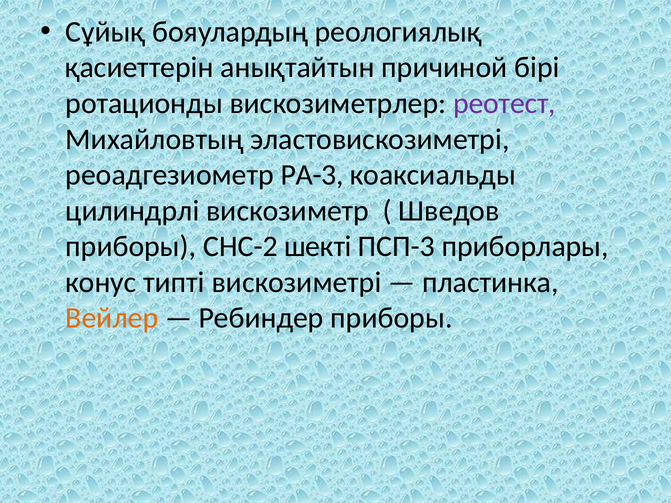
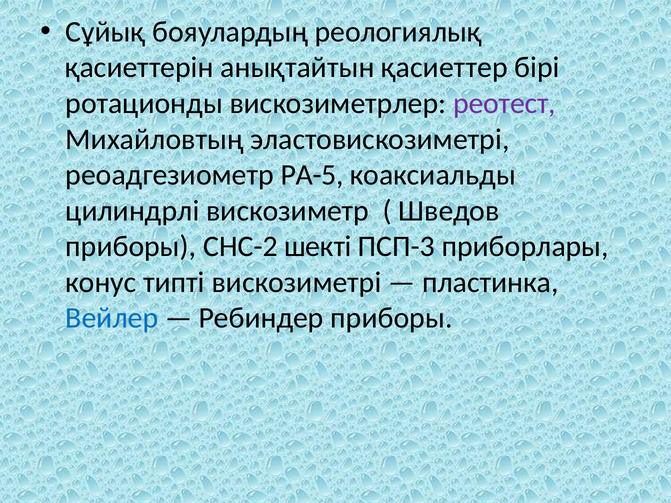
причиной: причиной -> қасиеттер
РА-3: РА-3 -> РА-5
Вейлер colour: orange -> blue
